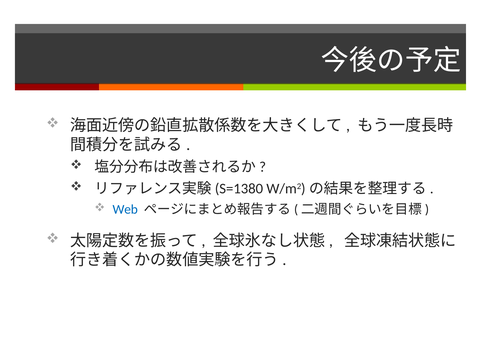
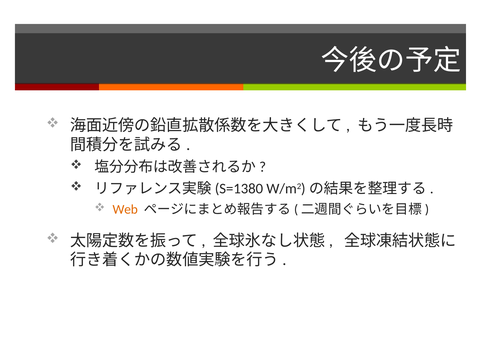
Web colour: blue -> orange
